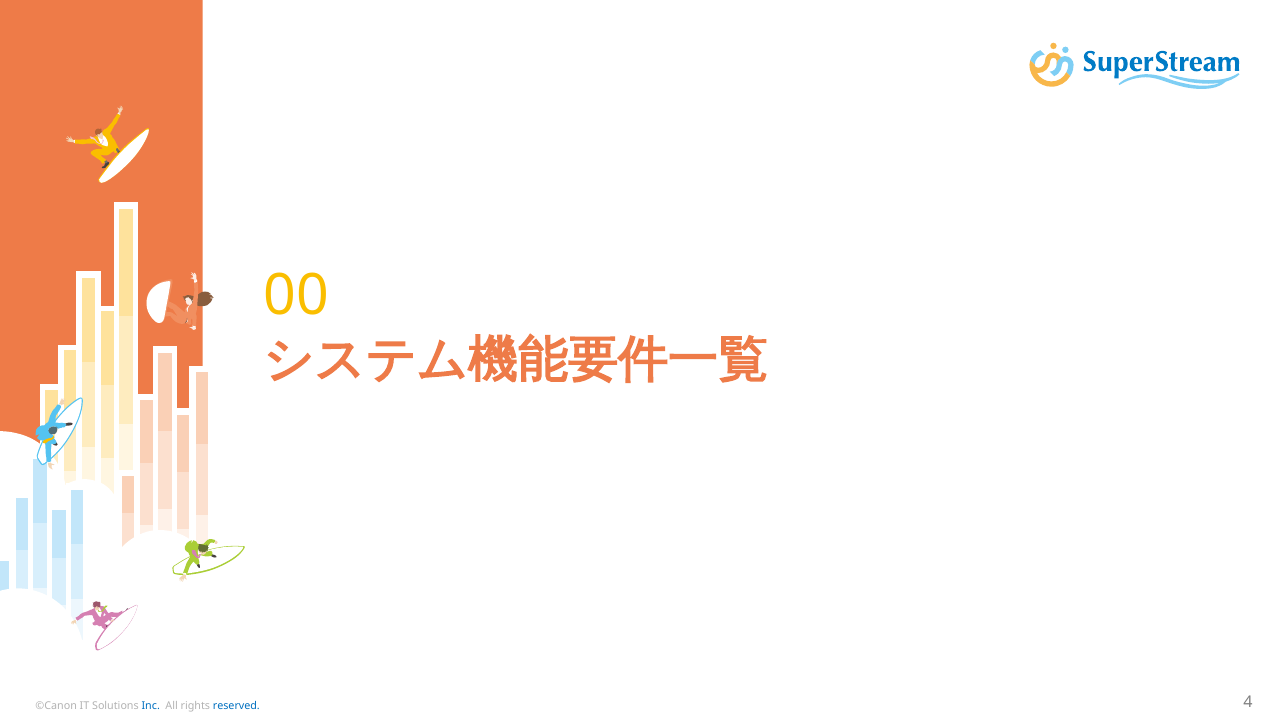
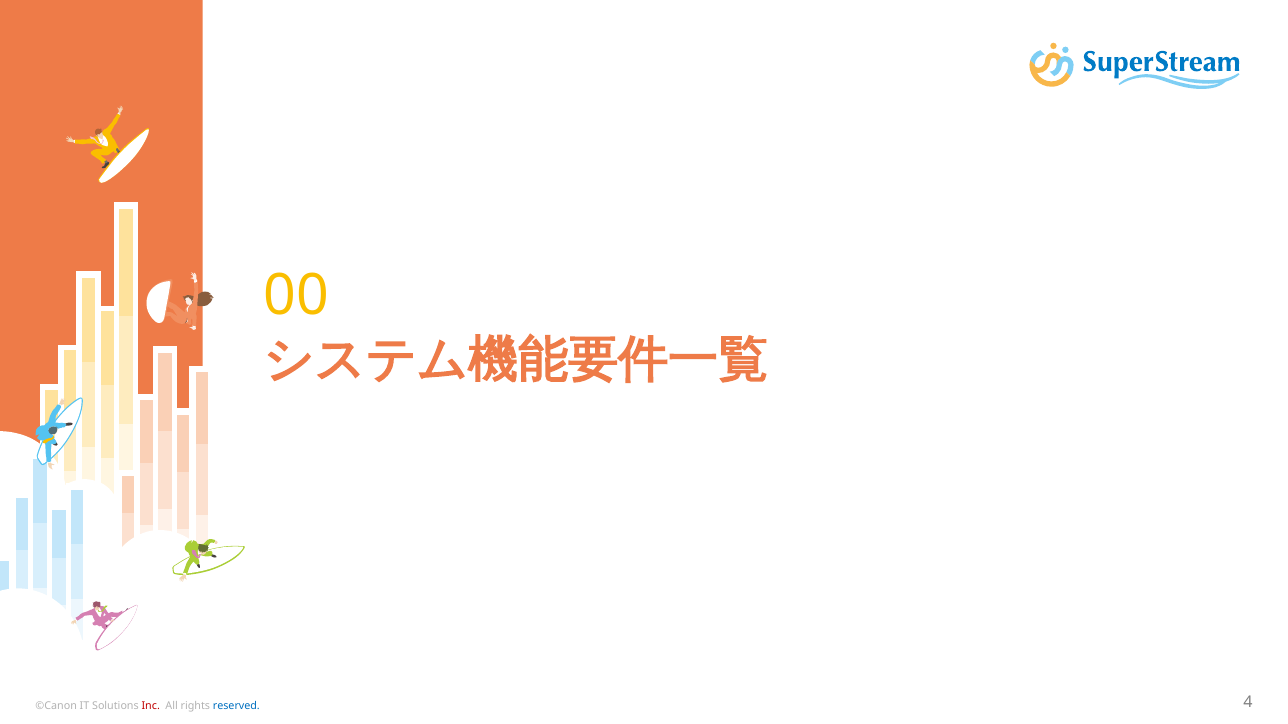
Inc colour: blue -> red
